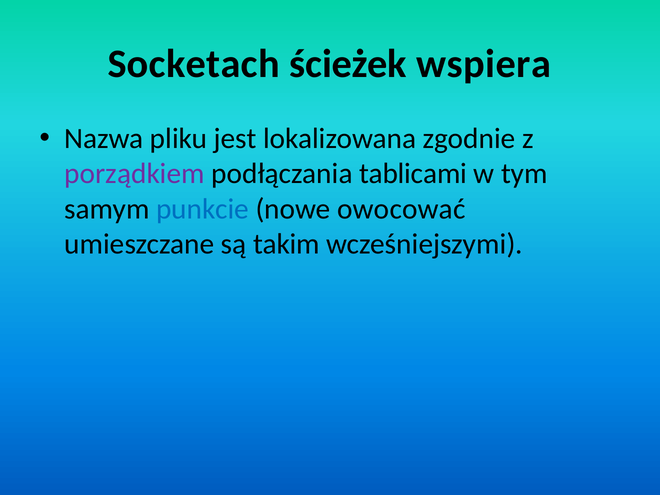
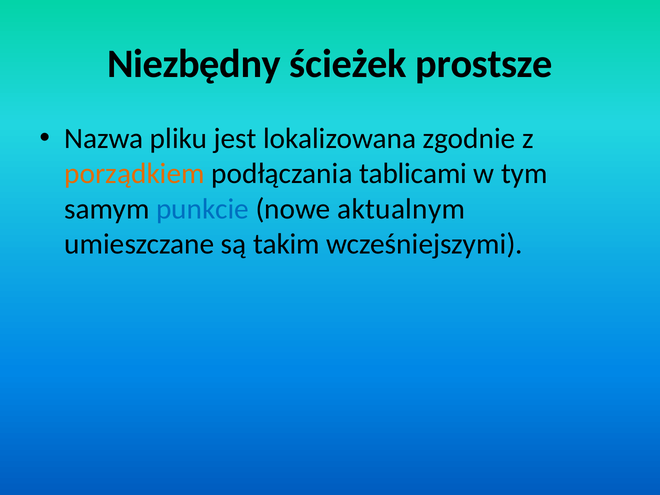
Socketach: Socketach -> Niezbędny
wspiera: wspiera -> prostsze
porządkiem colour: purple -> orange
owocować: owocować -> aktualnym
